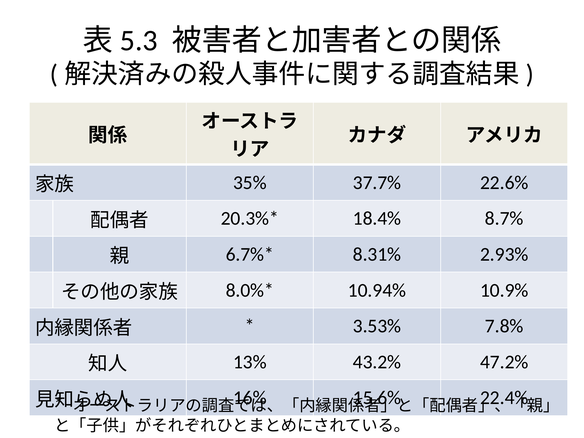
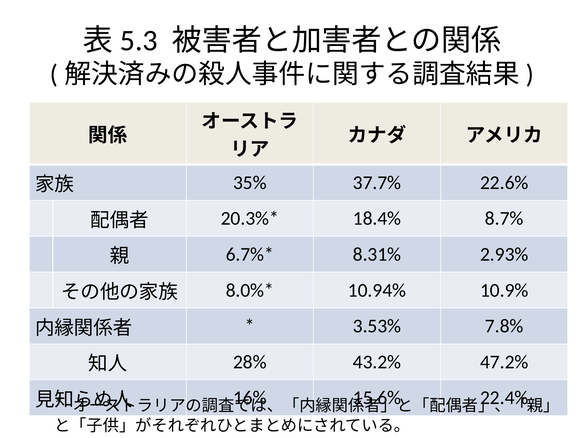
13%: 13% -> 28%
